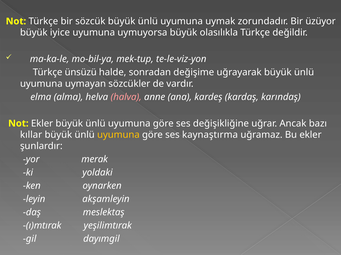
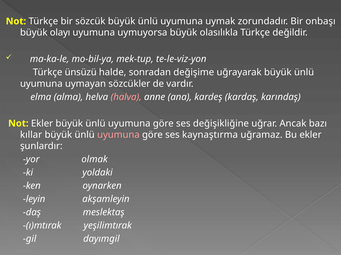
üzüyor: üzüyor -> onbaşı
iyice: iyice -> olayı
uyumuna at (118, 135) colour: yellow -> pink
merak: merak -> olmak
